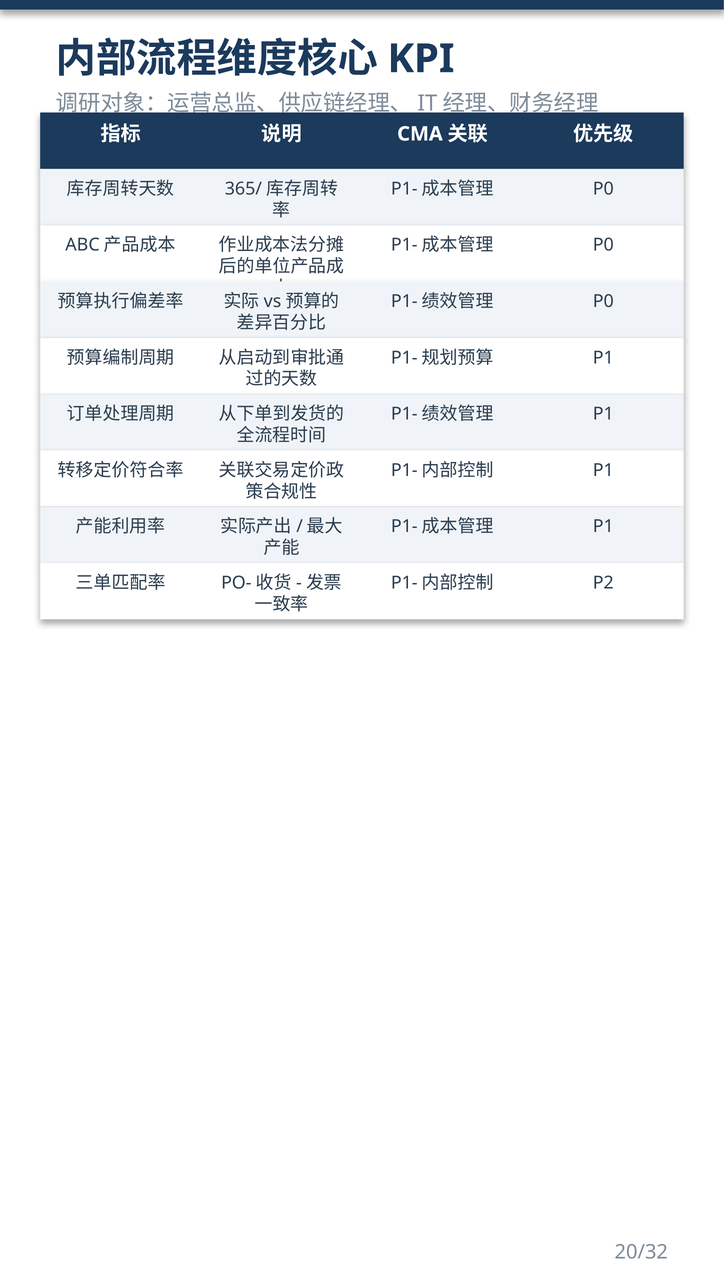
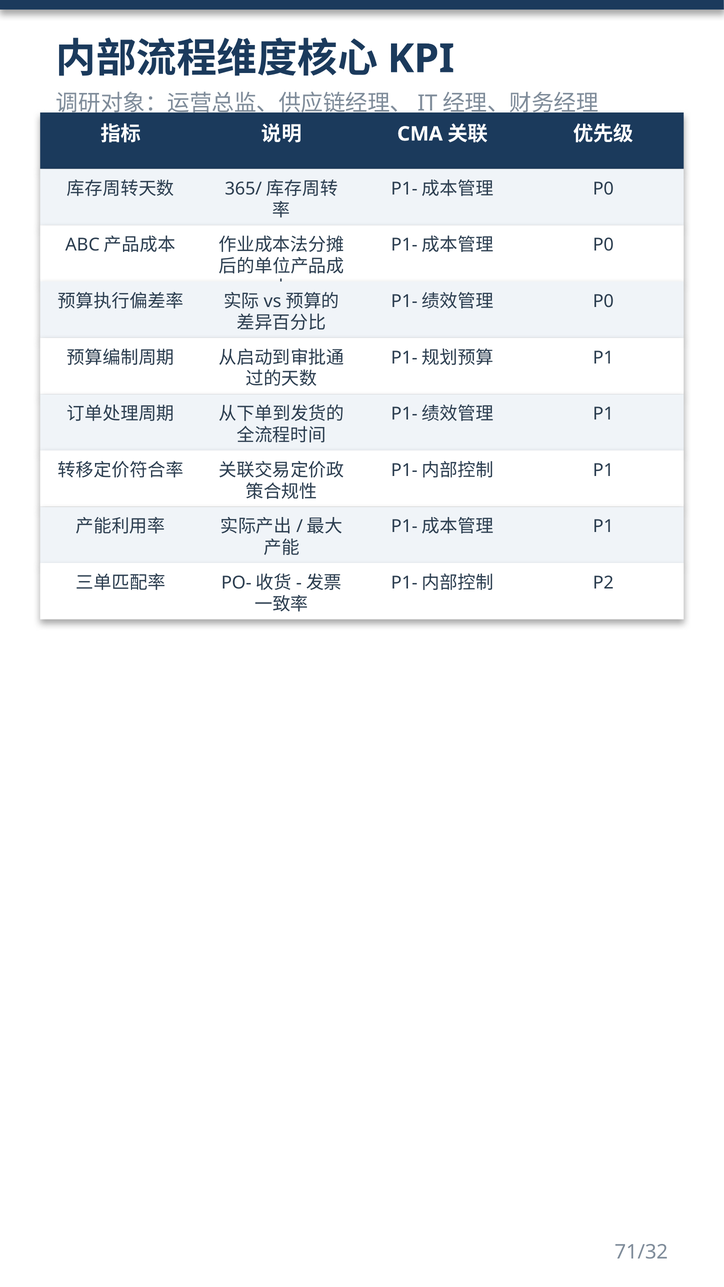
20/32: 20/32 -> 71/32
